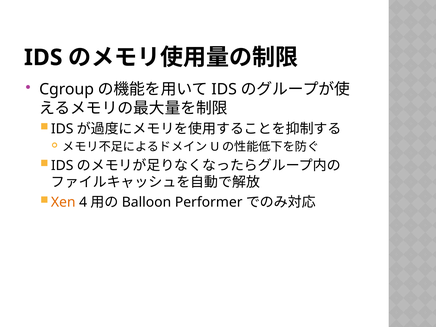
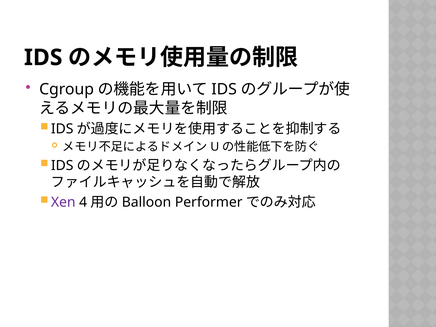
Xen colour: orange -> purple
